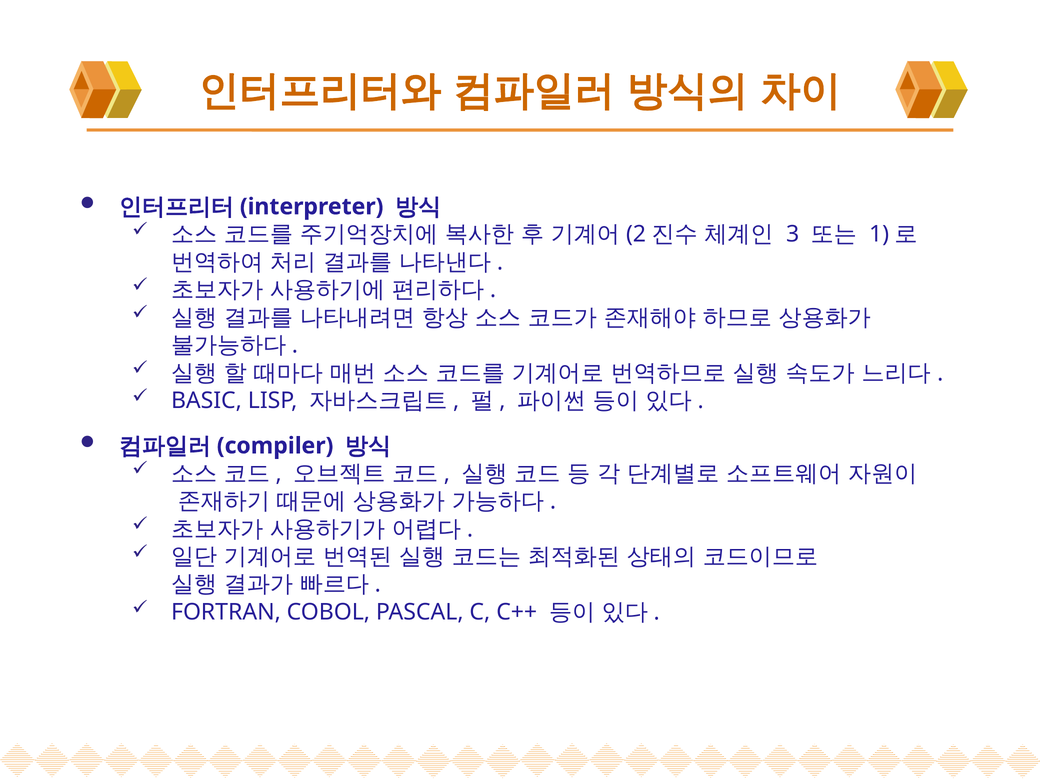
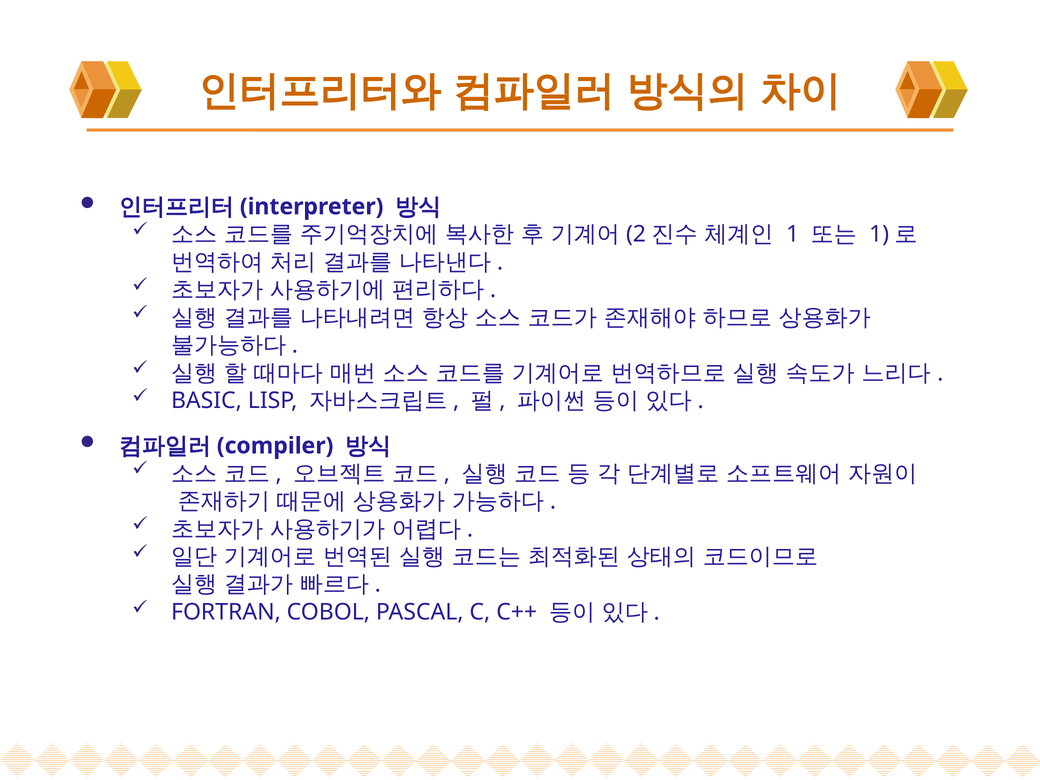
3: 3 -> 1
